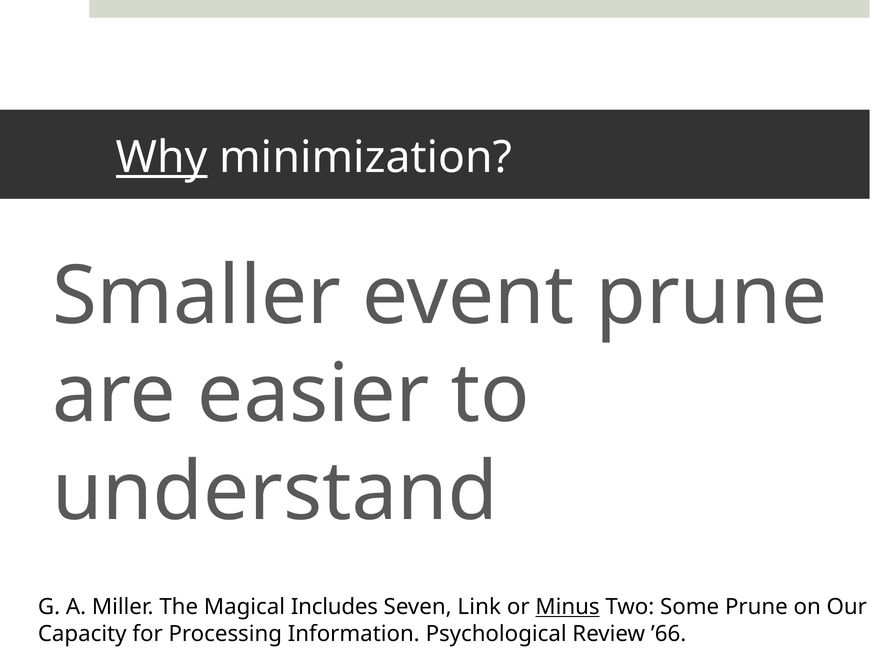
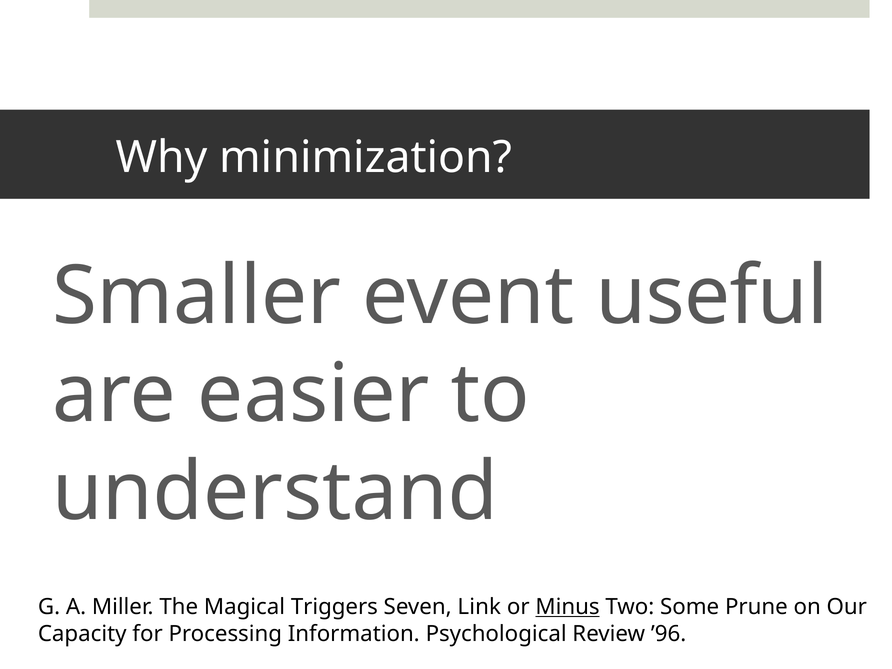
Why underline: present -> none
event prune: prune -> useful
Includes: Includes -> Triggers
’66: ’66 -> ’96
